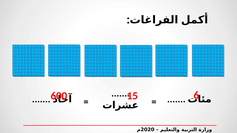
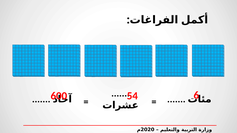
15: 15 -> 54
